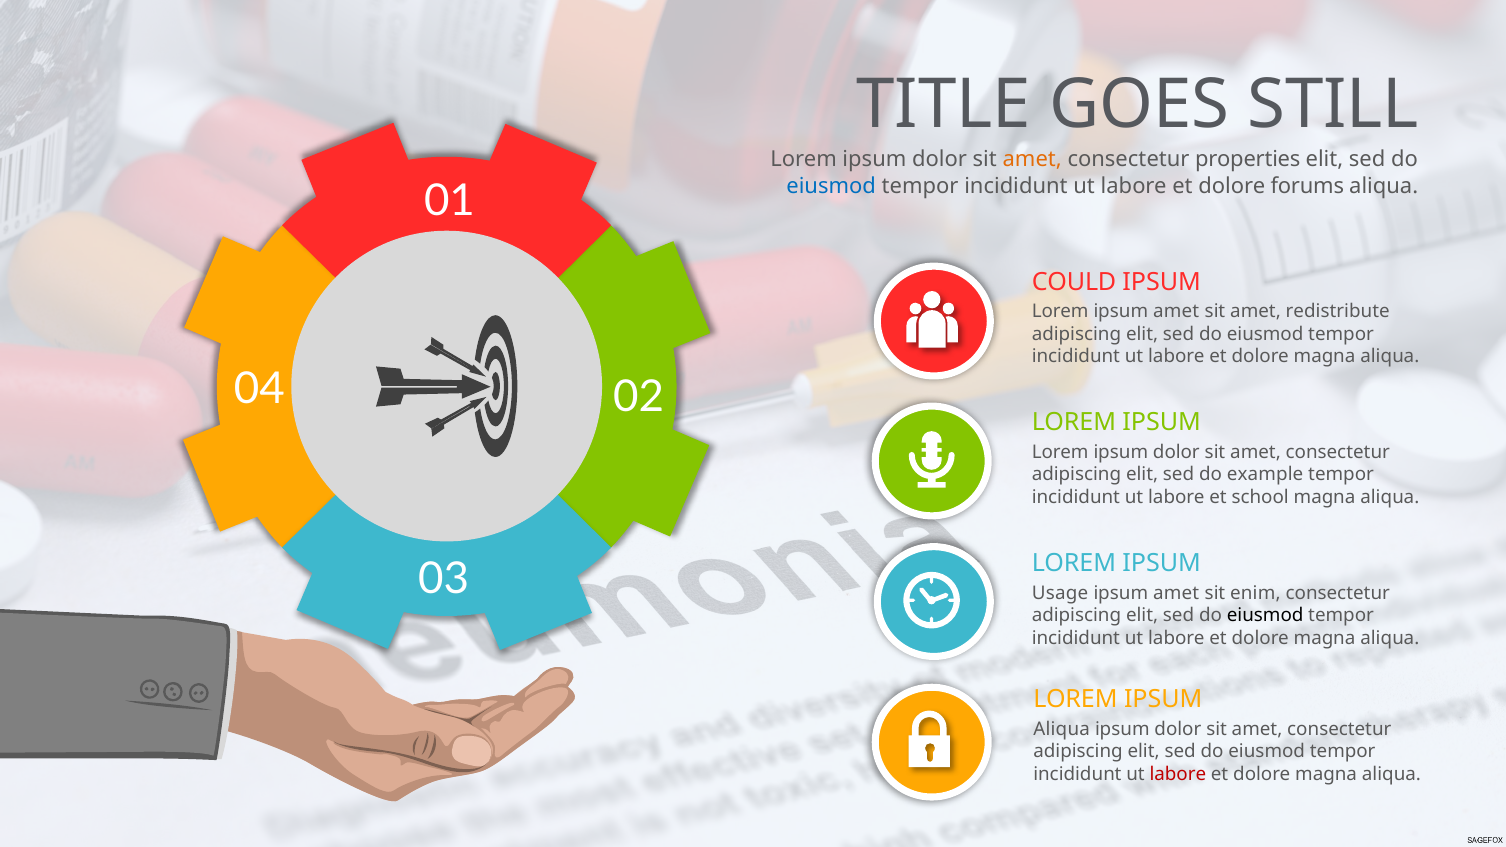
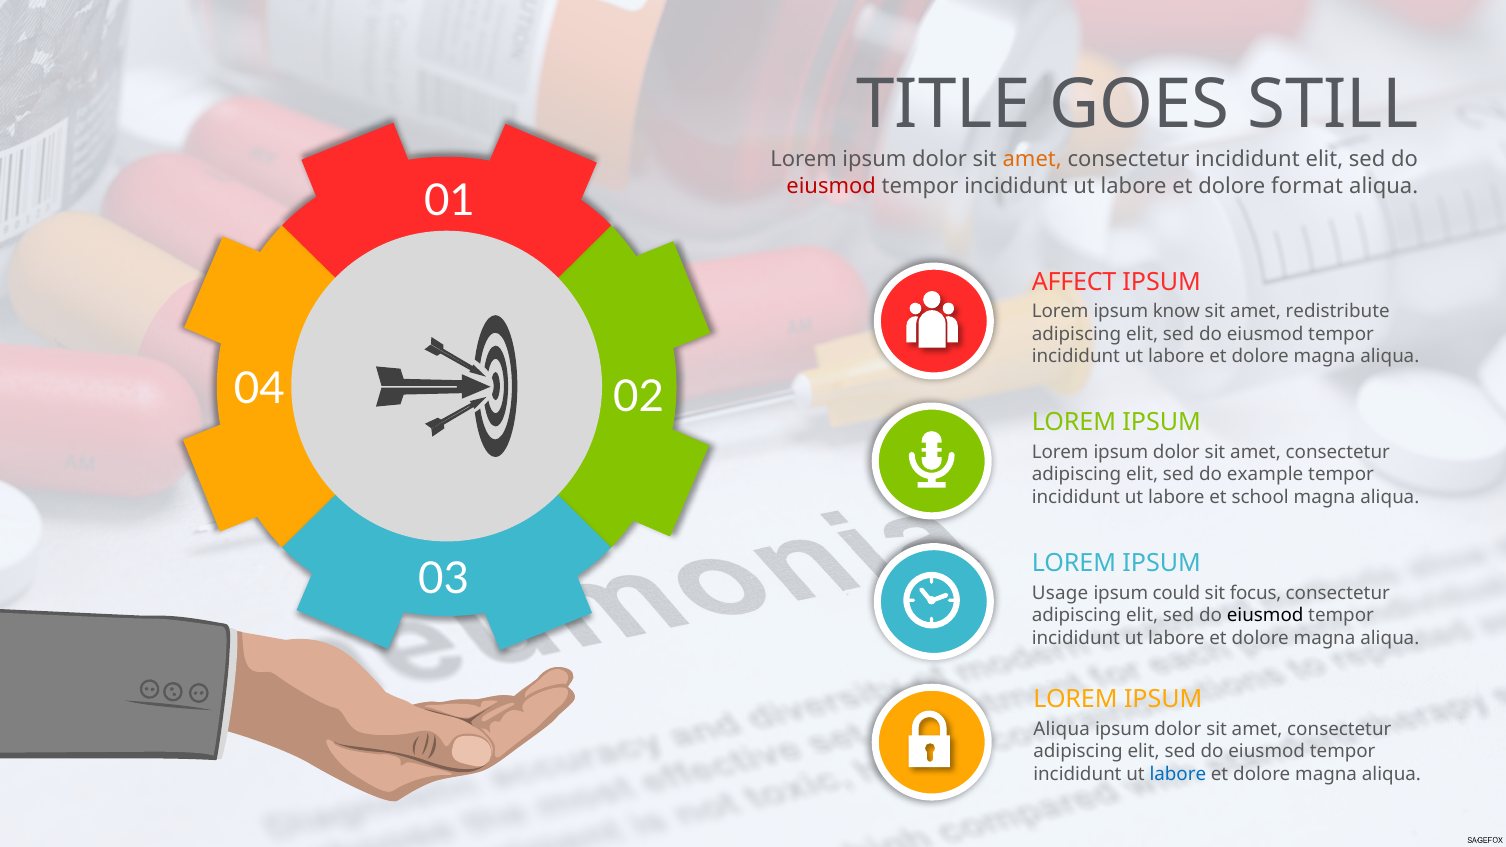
consectetur properties: properties -> incididunt
eiusmod at (831, 186) colour: blue -> red
forums: forums -> format
COULD: COULD -> AFFECT
Lorem ipsum amet: amet -> know
amet at (1176, 593): amet -> could
enim: enim -> focus
labore at (1178, 774) colour: red -> blue
